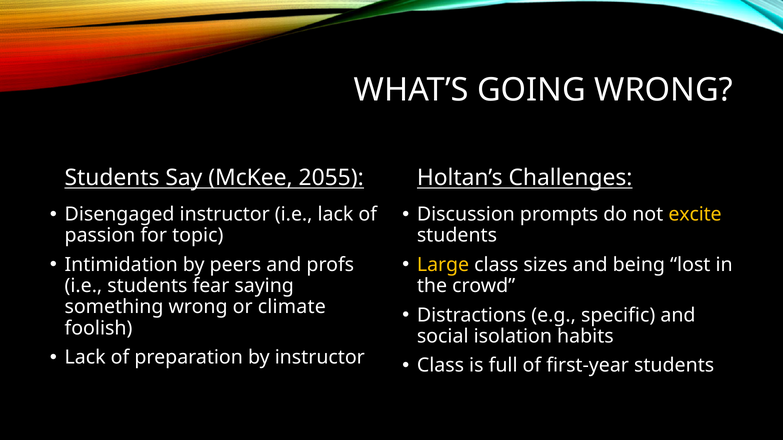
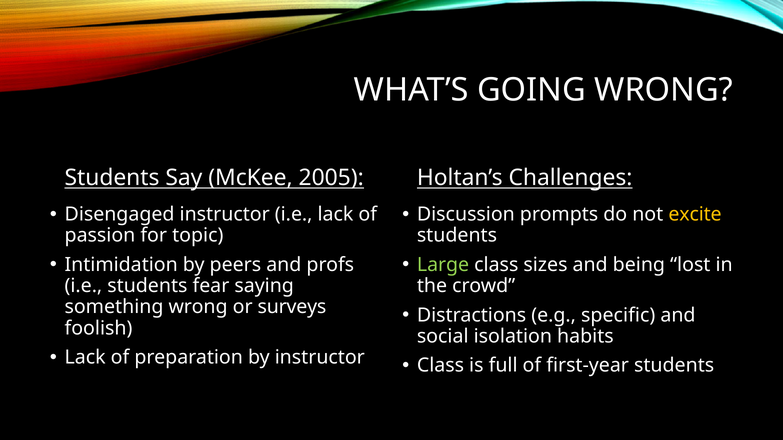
2055: 2055 -> 2005
Large colour: yellow -> light green
climate: climate -> surveys
